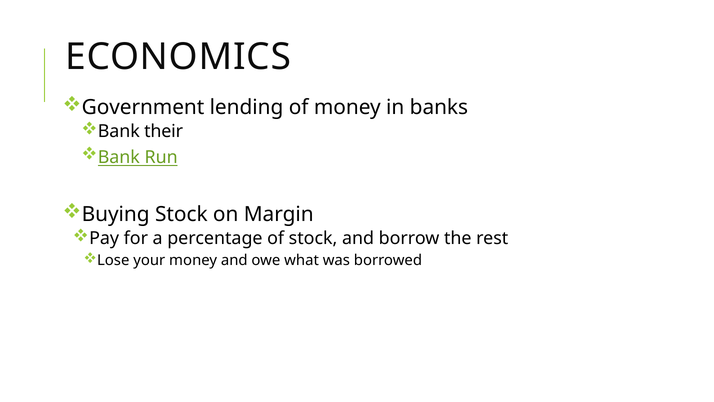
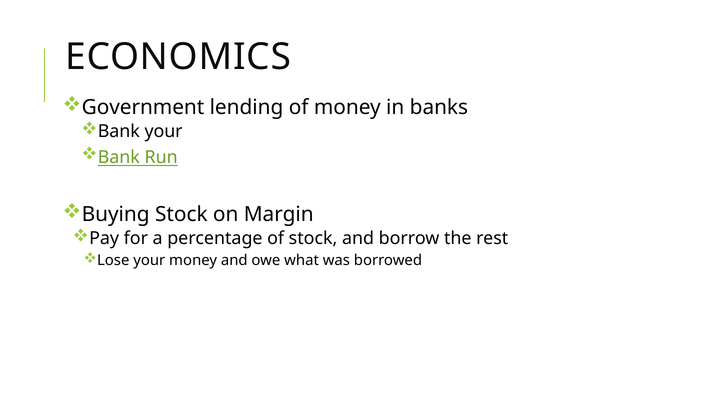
Bank their: their -> your
